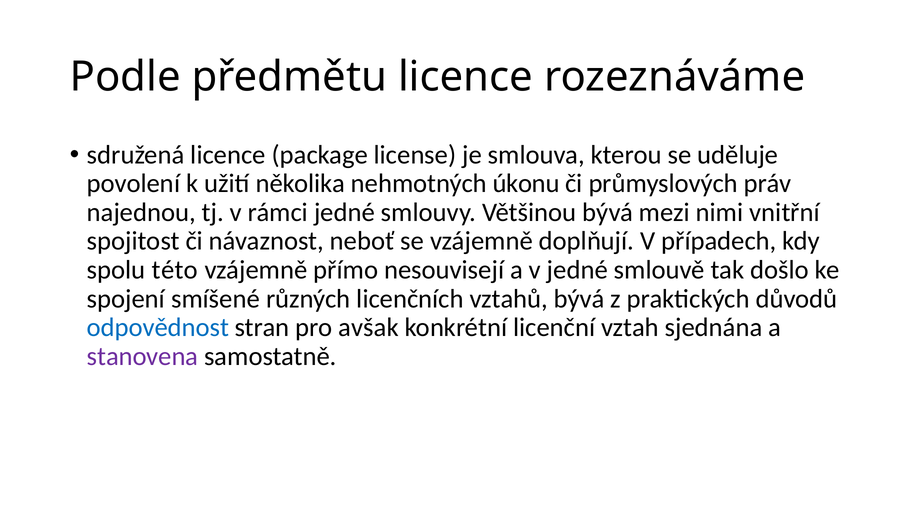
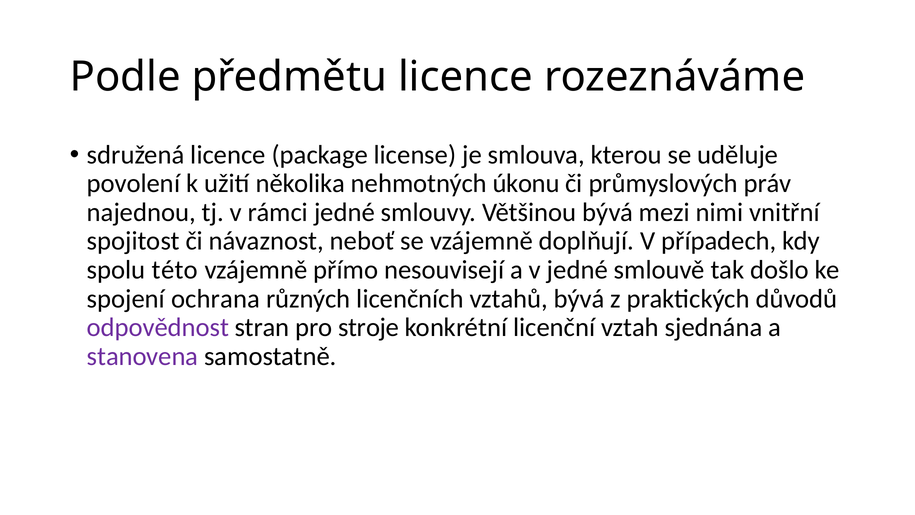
smíšené: smíšené -> ochrana
odpovědnost colour: blue -> purple
avšak: avšak -> stroje
